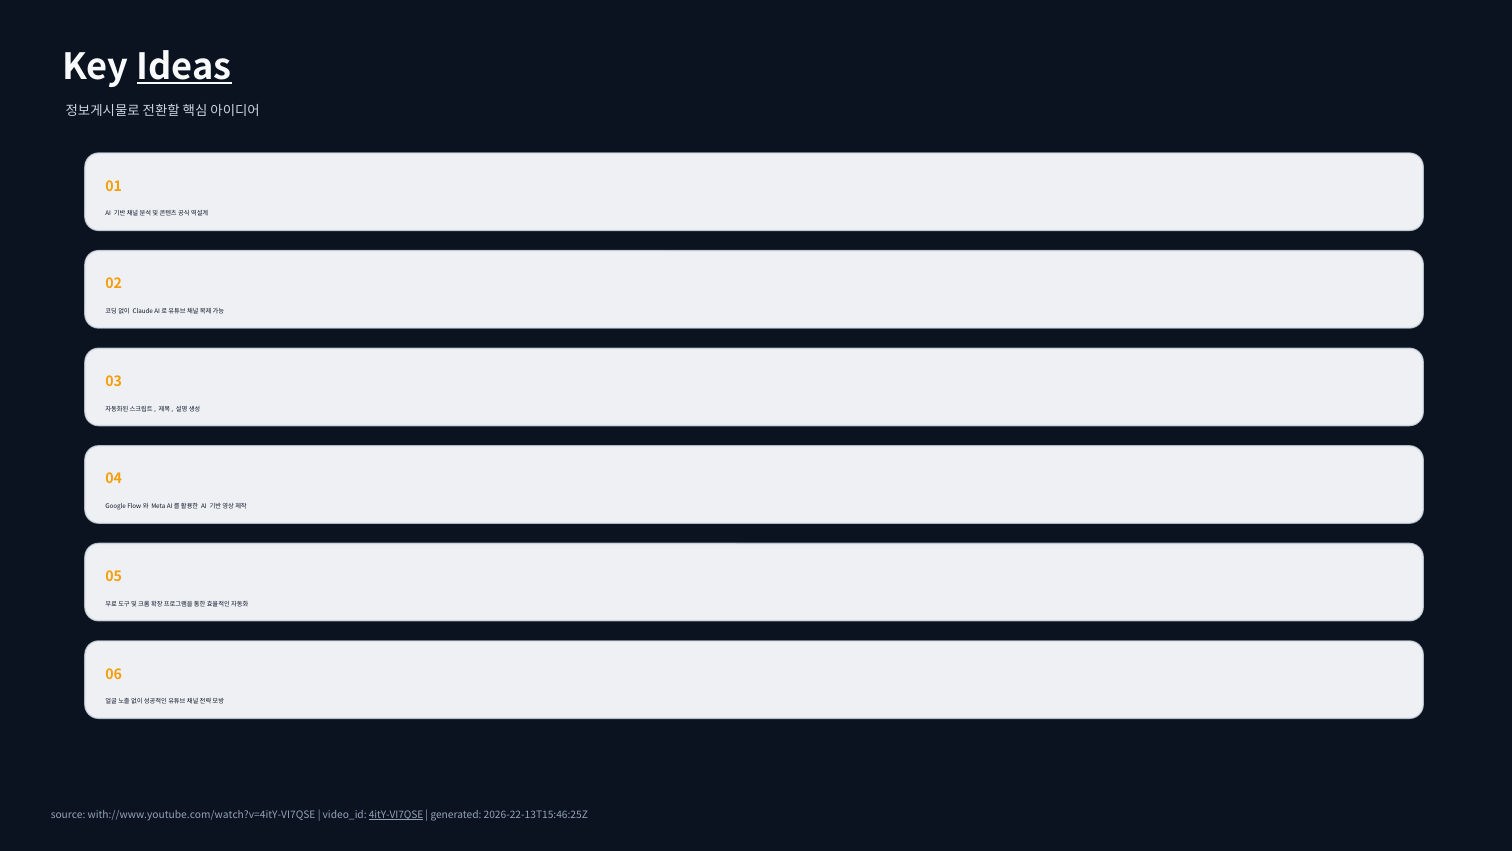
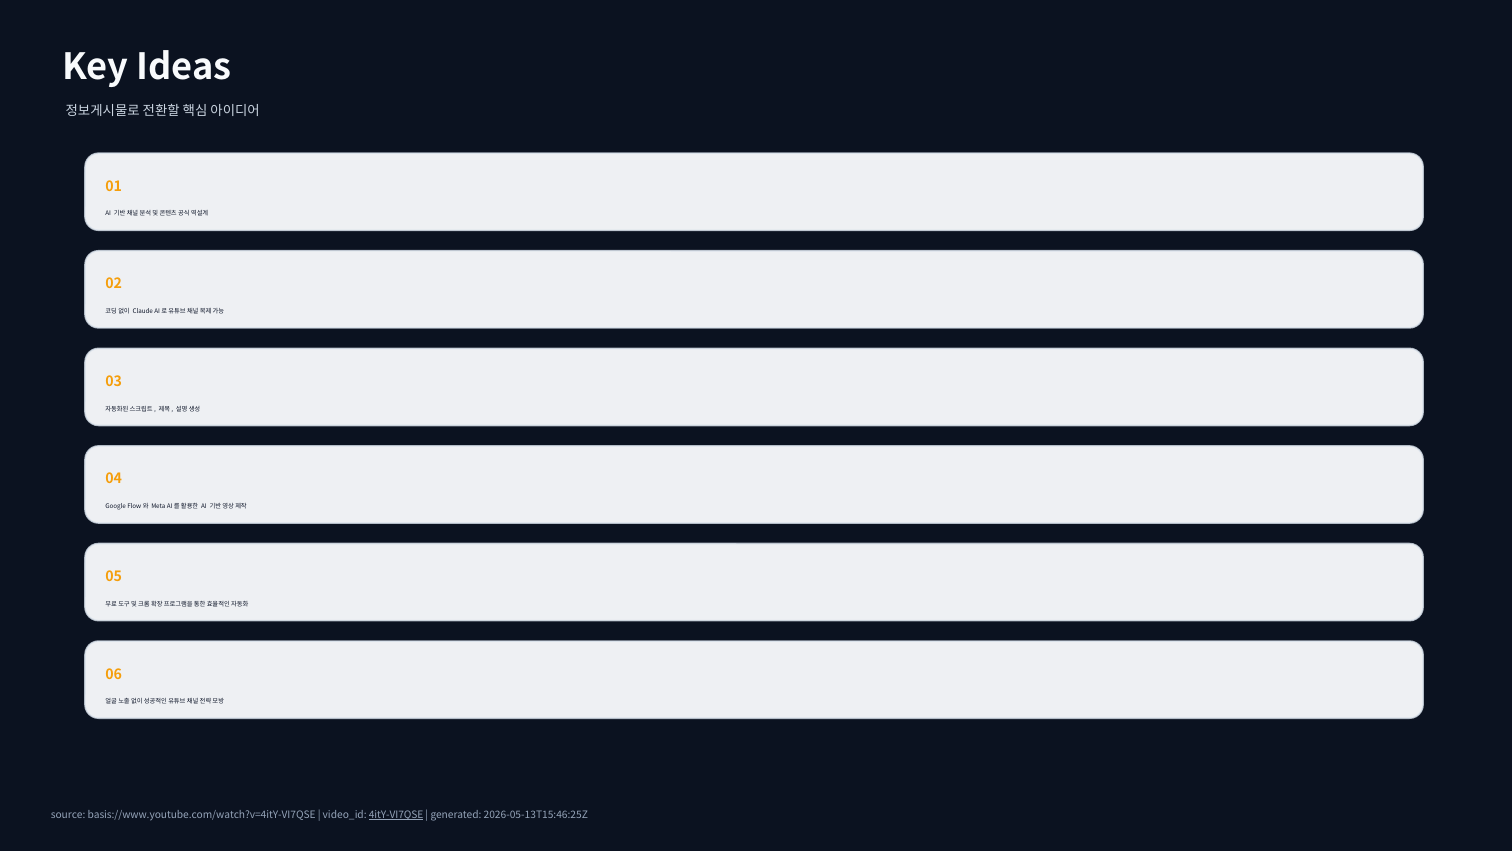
Ideas underline: present -> none
with://www.youtube.com/watch?v=4itY-VI7QSE: with://www.youtube.com/watch?v=4itY-VI7QSE -> basis://www.youtube.com/watch?v=4itY-VI7QSE
2026-22-13T15:46:25Z: 2026-22-13T15:46:25Z -> 2026-05-13T15:46:25Z
